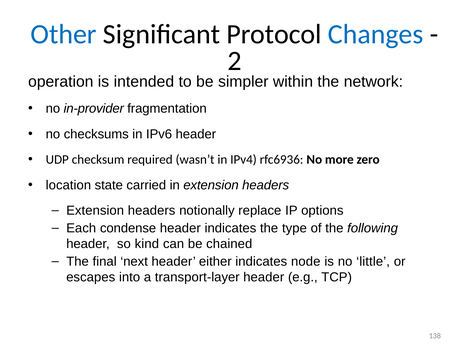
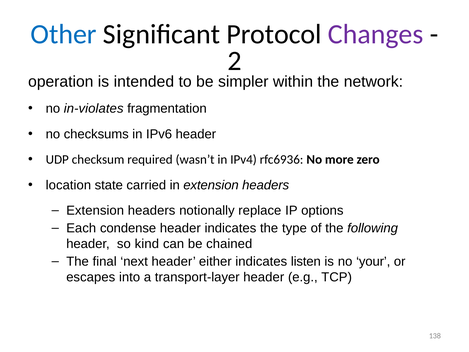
Changes colour: blue -> purple
in-provider: in-provider -> in-violates
node: node -> listen
little: little -> your
